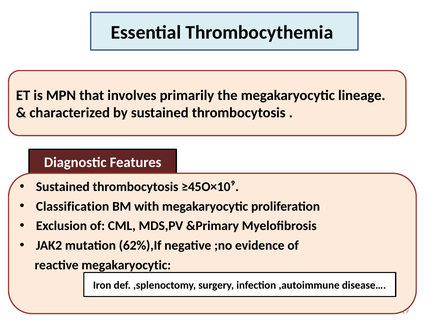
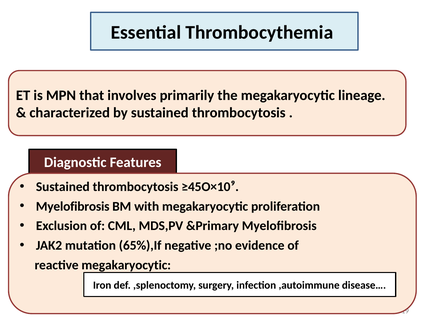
Classification at (73, 206): Classification -> Myelofibrosis
62%),If: 62%),If -> 65%),If
